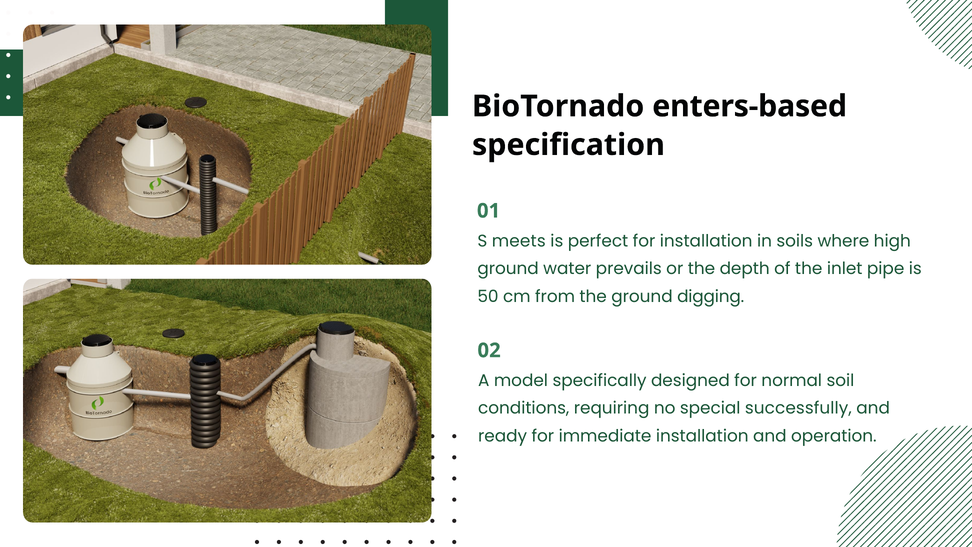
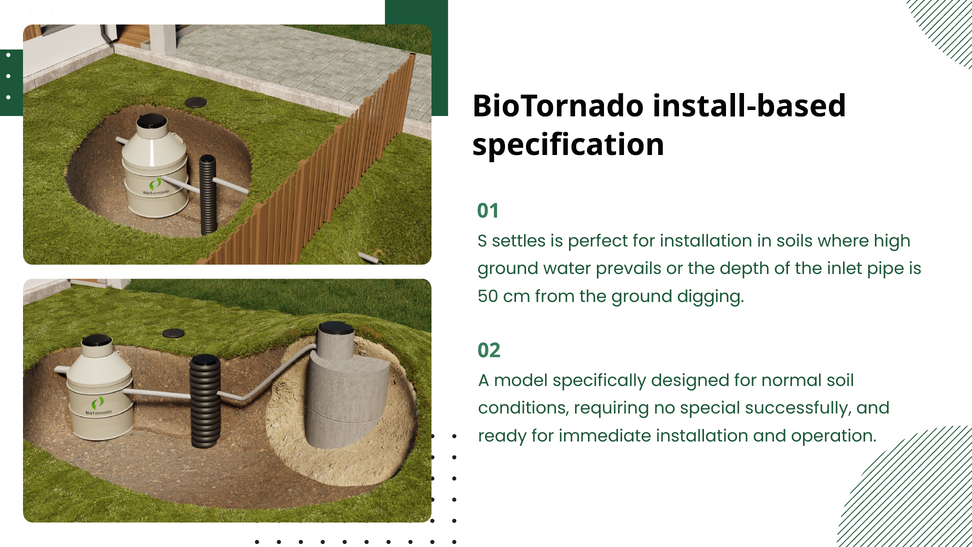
enters-based: enters-based -> install-based
meets: meets -> settles
